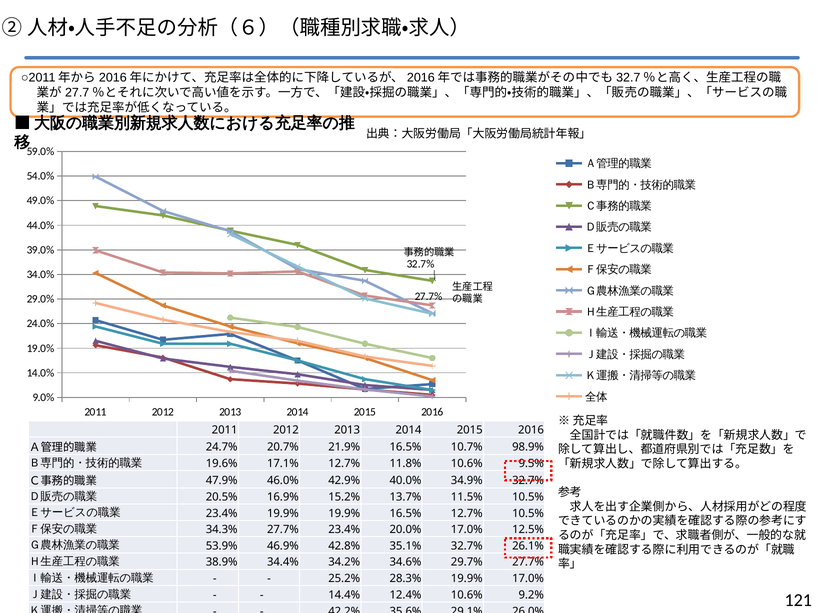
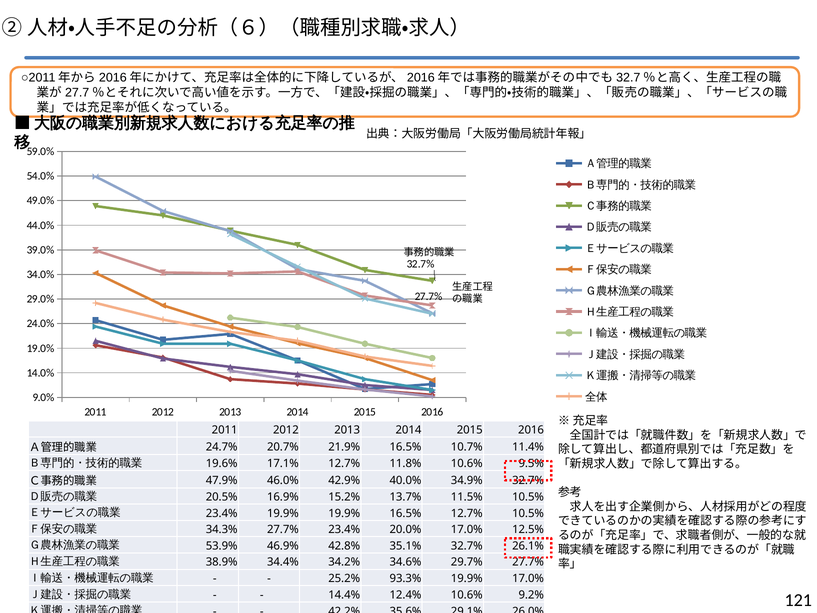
98.9%: 98.9% -> 11.4%
28.3%: 28.3% -> 93.3%
